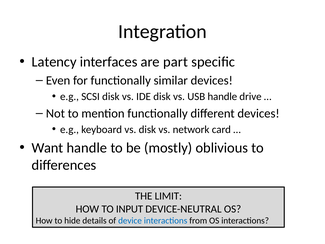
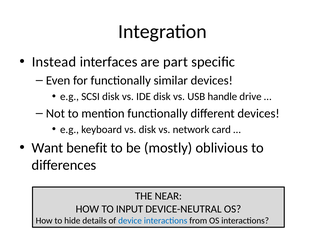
Latency: Latency -> Instead
Want handle: handle -> benefit
LIMIT: LIMIT -> NEAR
